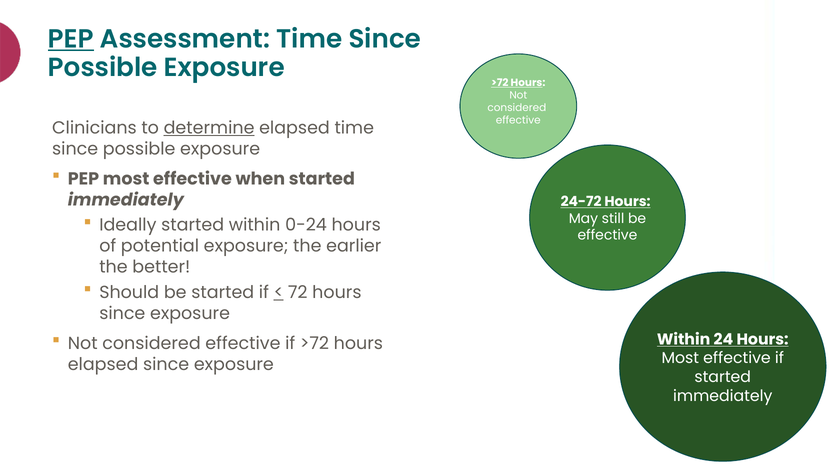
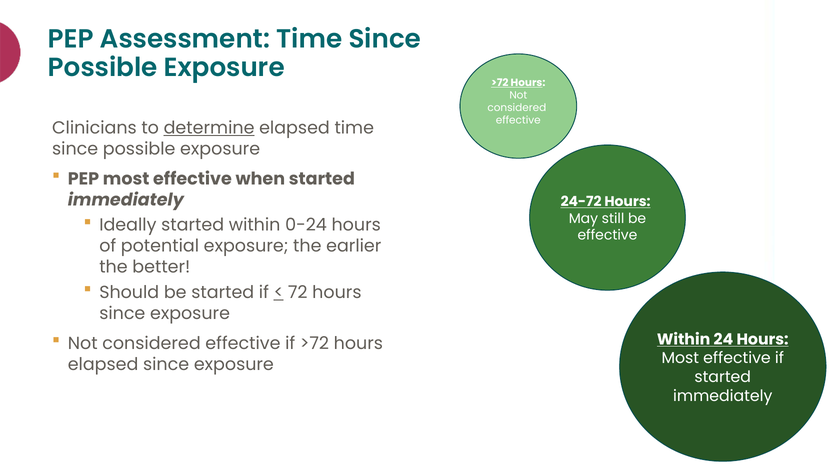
PEP at (71, 39) underline: present -> none
